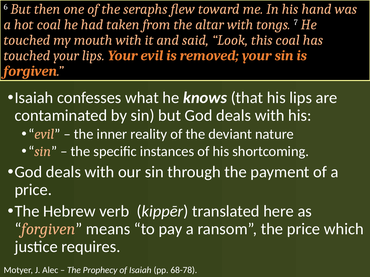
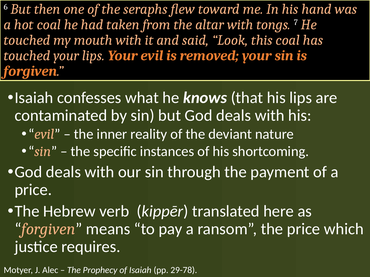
68-78: 68-78 -> 29-78
